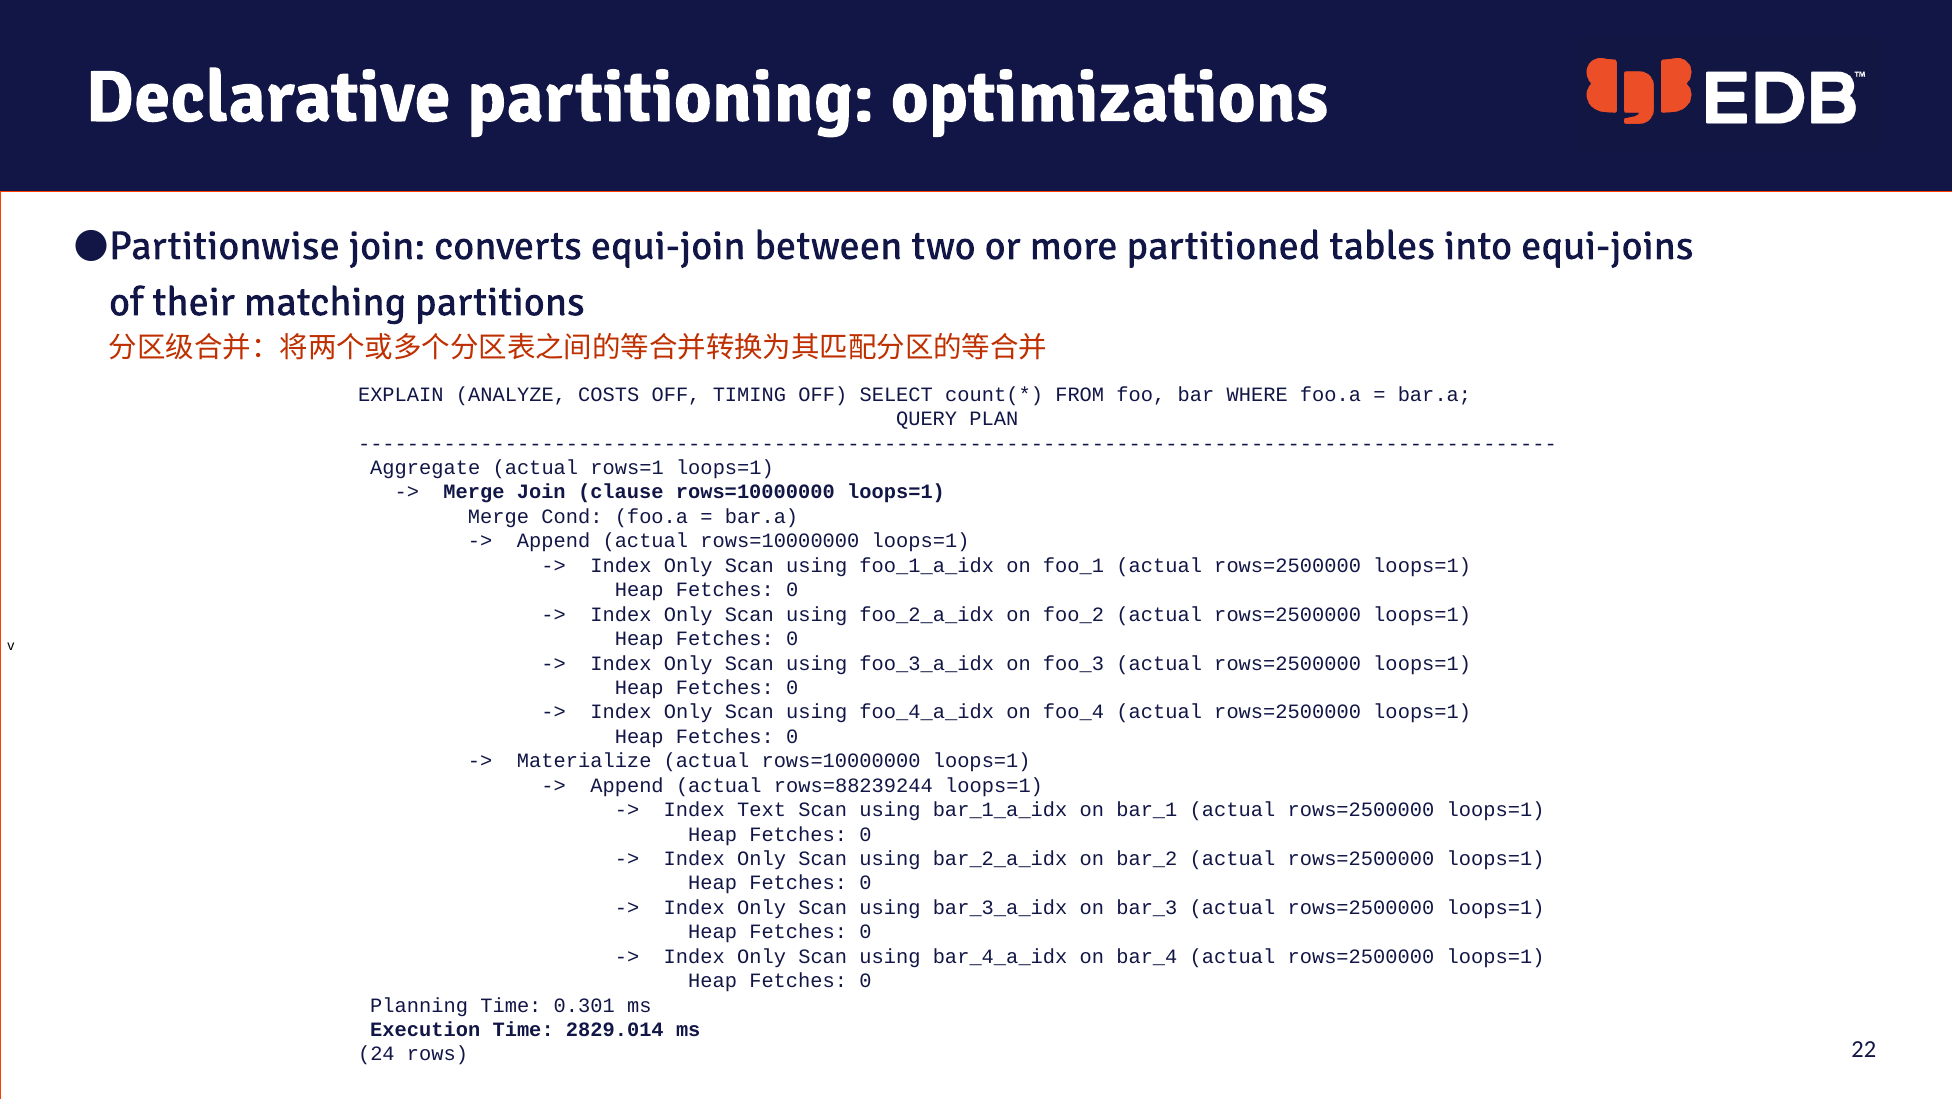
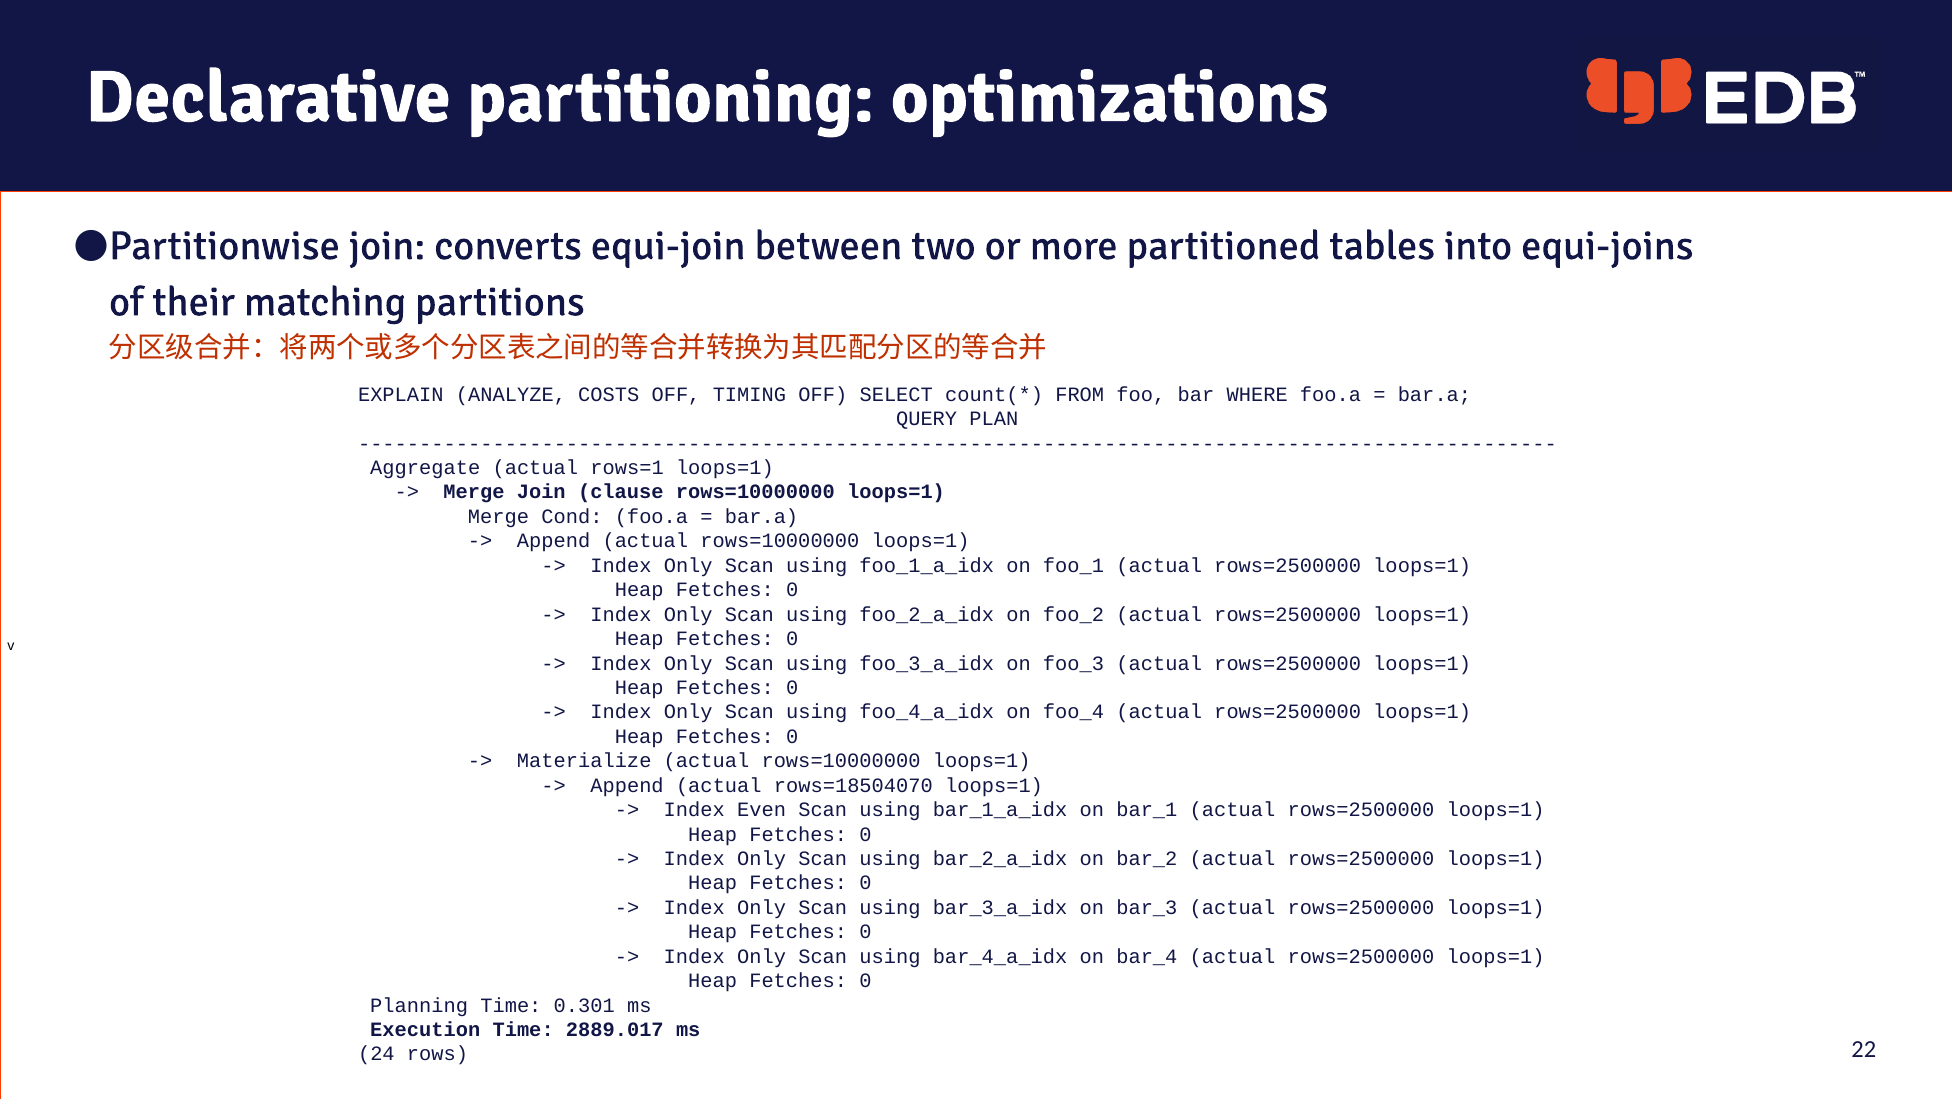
rows=88239244: rows=88239244 -> rows=18504070
Text: Text -> Even
2829.014: 2829.014 -> 2889.017
